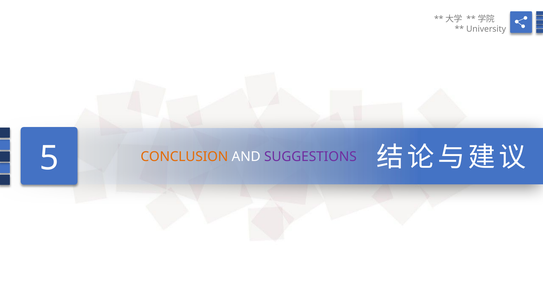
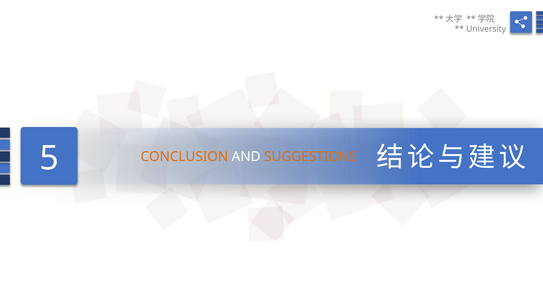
SUGGESTIONS colour: purple -> orange
